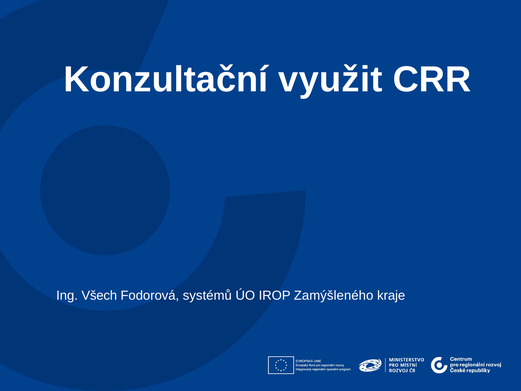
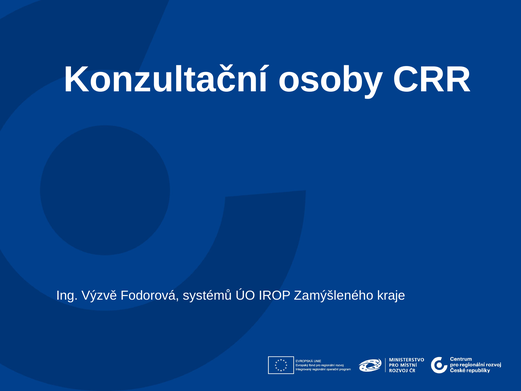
využit: využit -> osoby
Všech: Všech -> Výzvě
